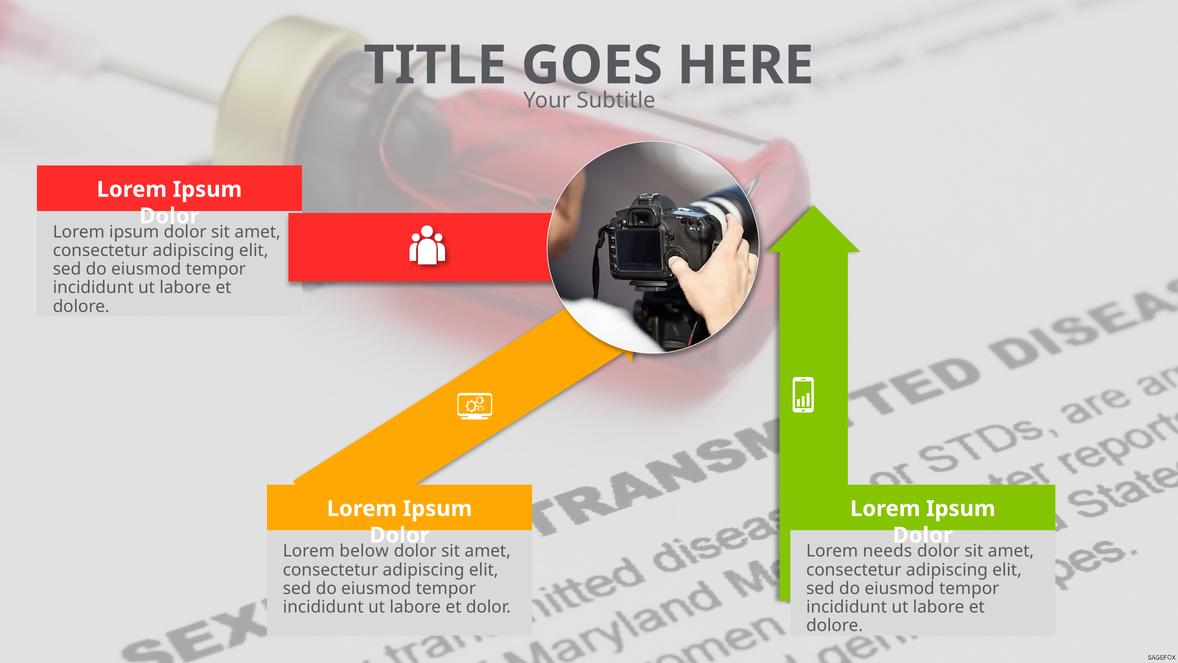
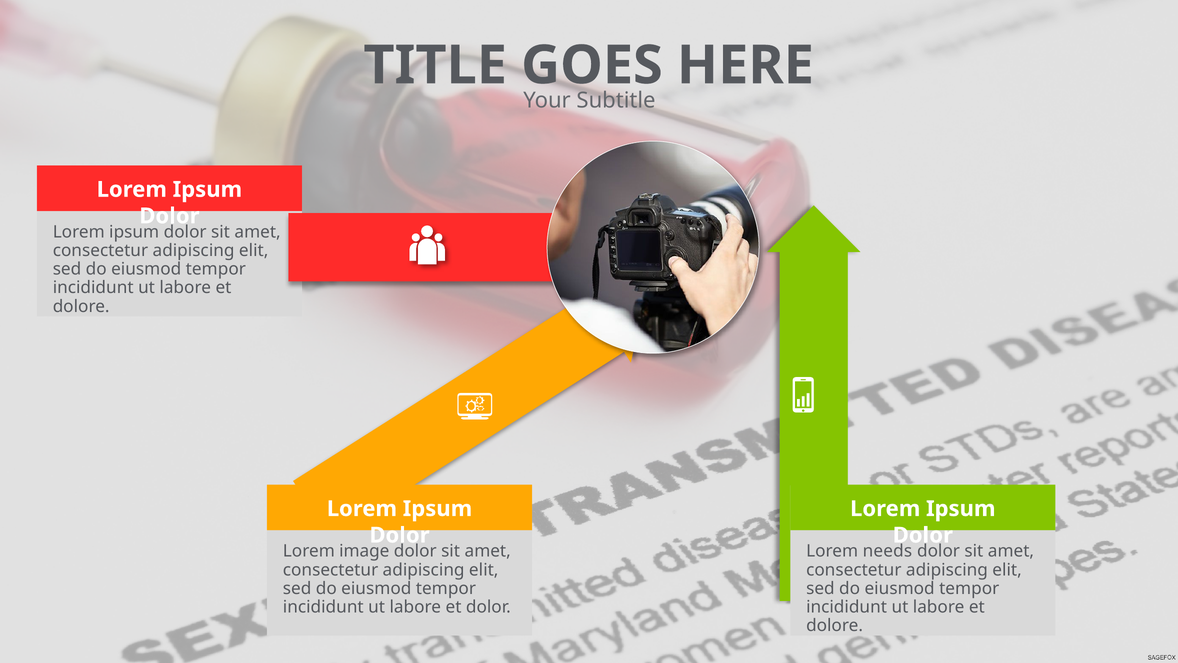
below: below -> image
